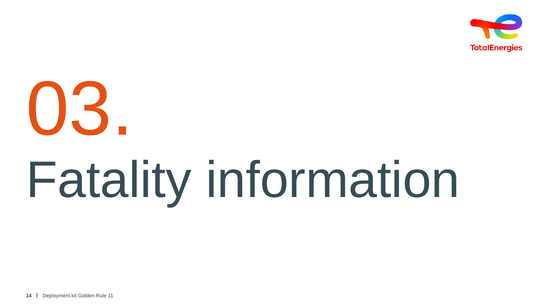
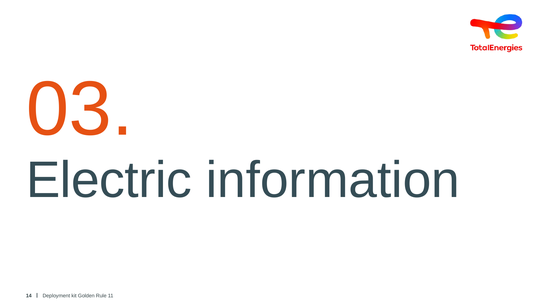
Fatality: Fatality -> Electric
